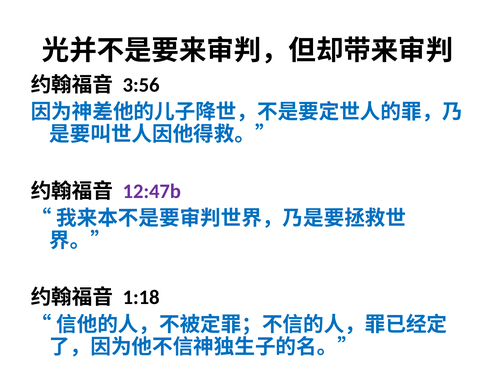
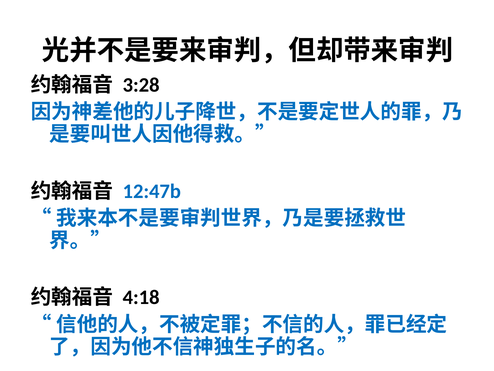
3:56: 3:56 -> 3:28
12:47b colour: purple -> blue
1:18: 1:18 -> 4:18
